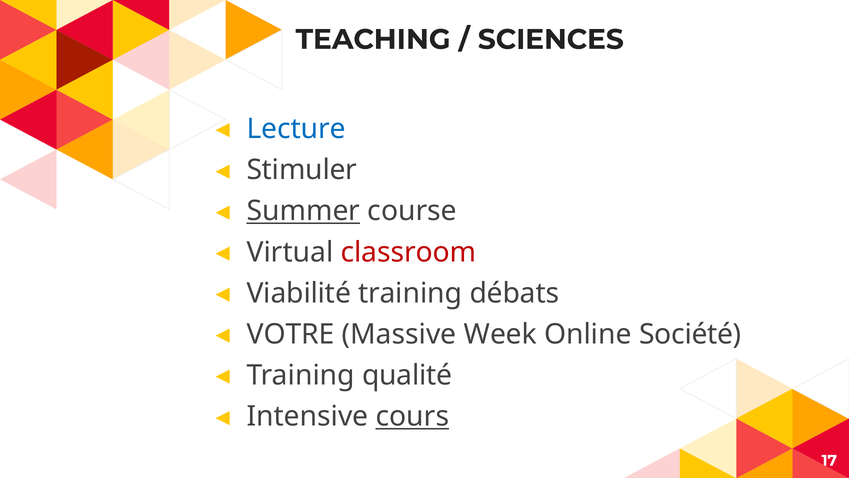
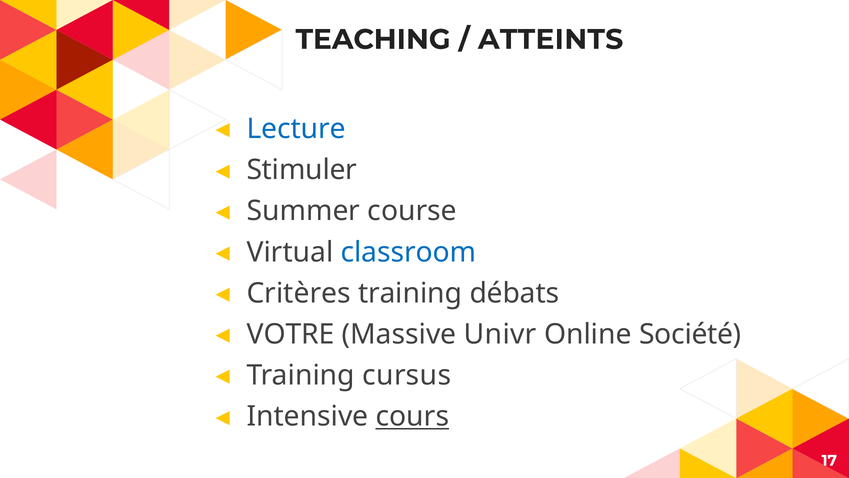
SCIENCES: SCIENCES -> ATTEINTS
Summer underline: present -> none
classroom colour: red -> blue
Viabilité: Viabilité -> Critères
Week: Week -> Univr
qualité: qualité -> cursus
